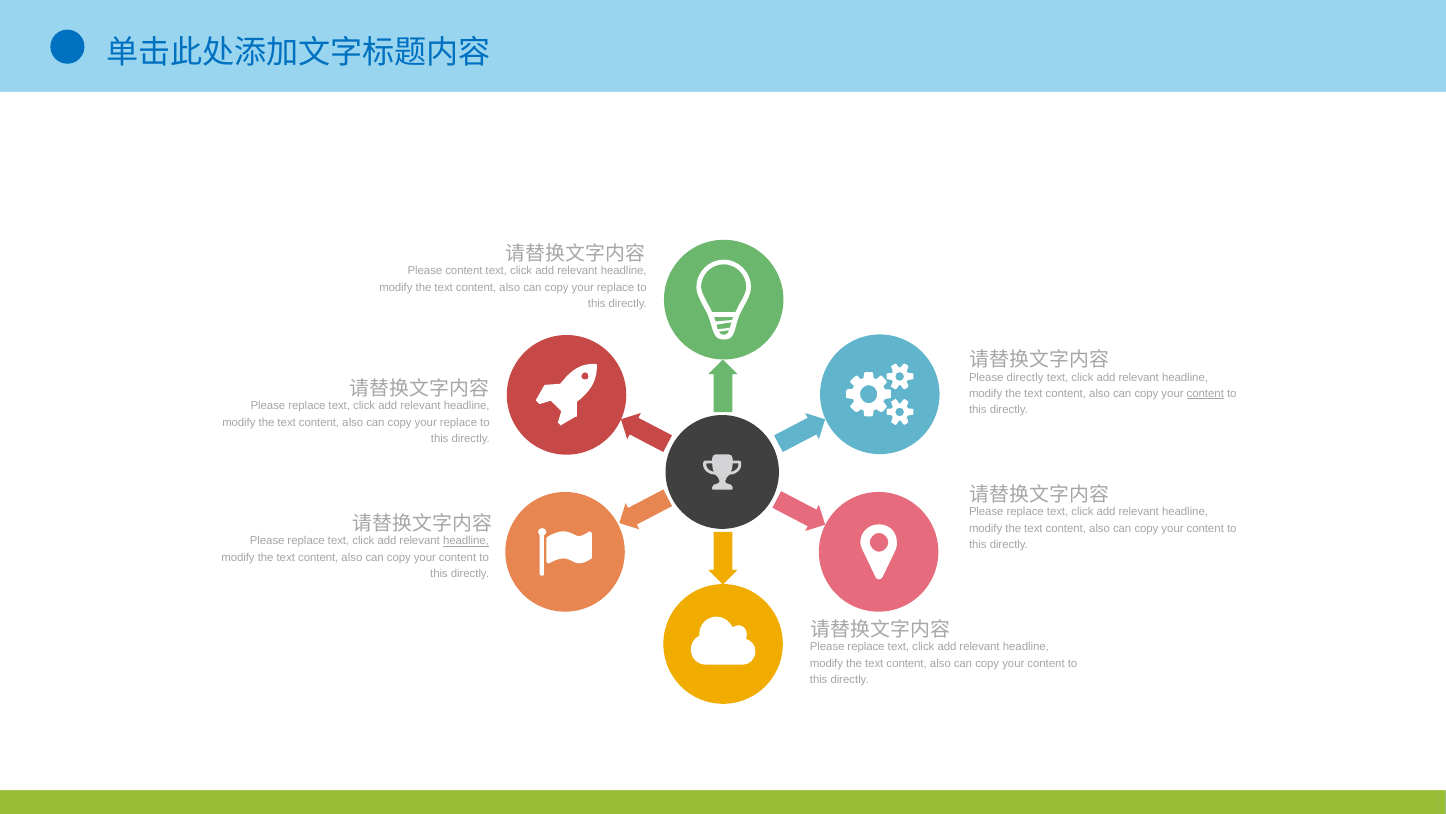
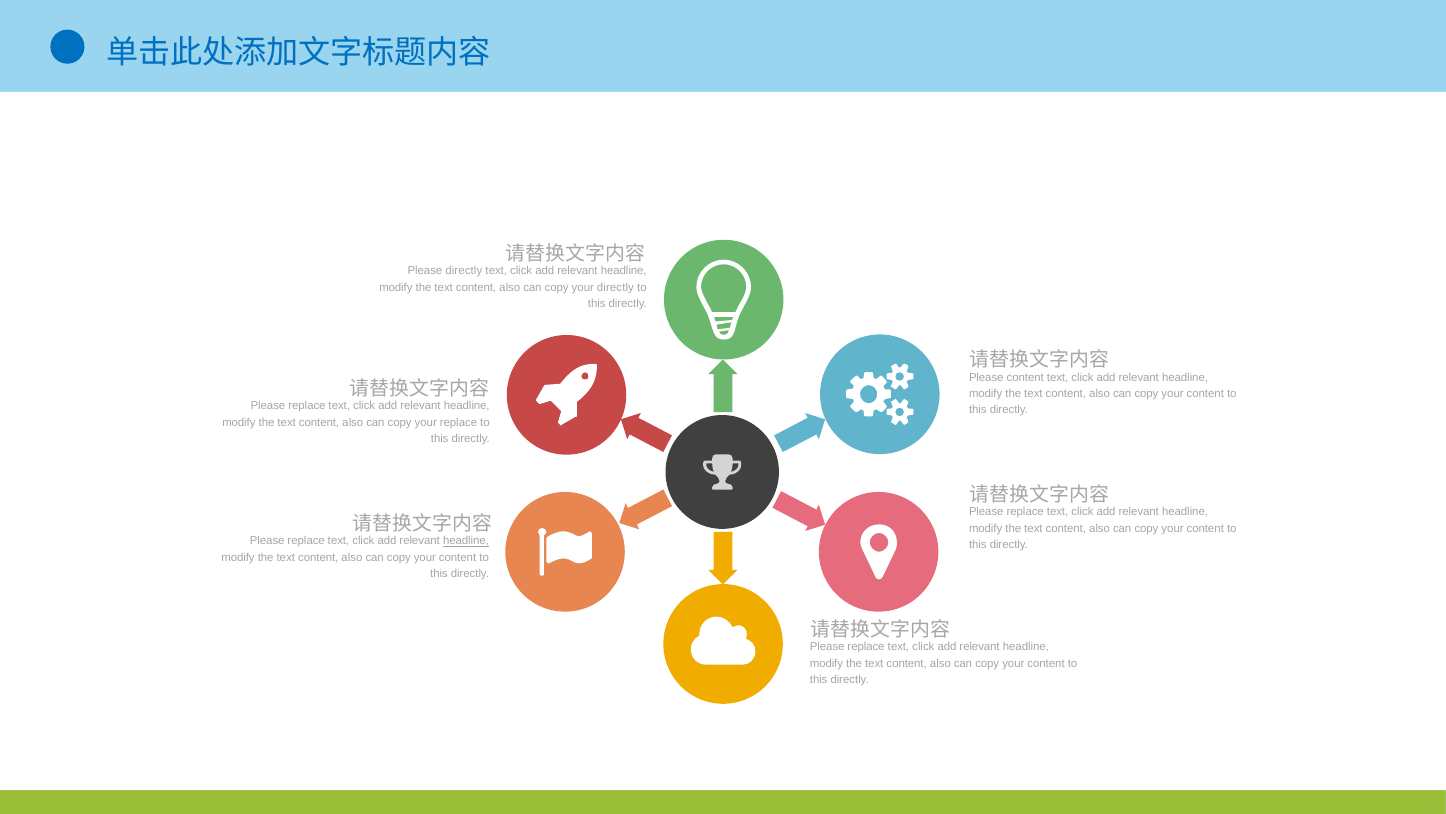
Please content: content -> directly
replace at (615, 287): replace -> directly
Please directly: directly -> content
content at (1205, 393) underline: present -> none
